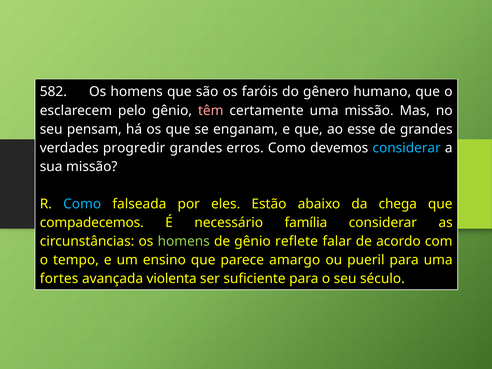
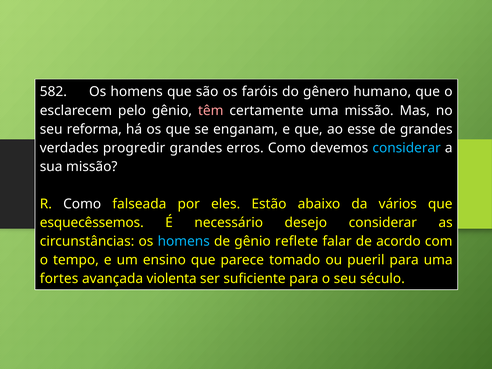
pensam: pensam -> reforma
Como at (82, 204) colour: light blue -> white
chega: chega -> vários
compadecemos: compadecemos -> esquecêssemos
família: família -> desejo
homens at (184, 241) colour: light green -> light blue
amargo: amargo -> tomado
